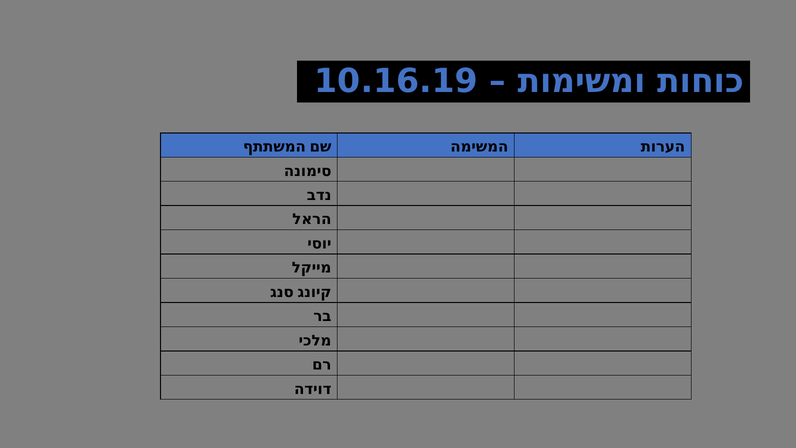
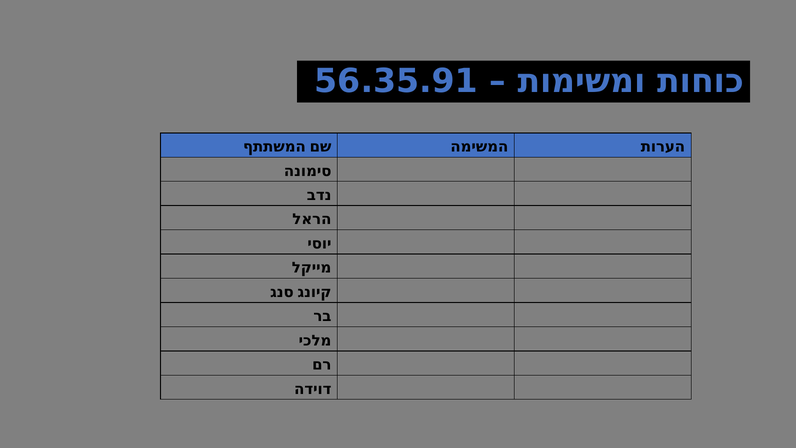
10.16.19: 10.16.19 -> 56.35.91
